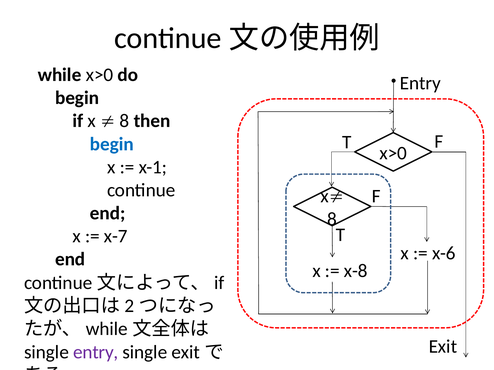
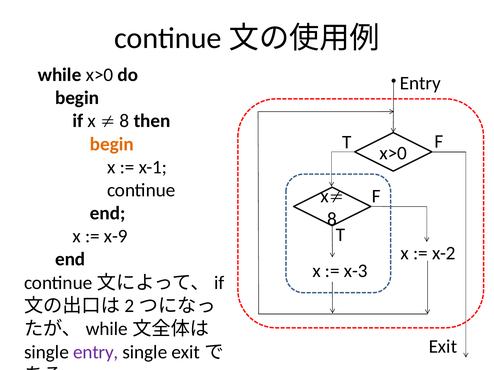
begin at (112, 144) colour: blue -> orange
x-7: x-7 -> x-9
x-6: x-6 -> x-2
x-8: x-8 -> x-3
